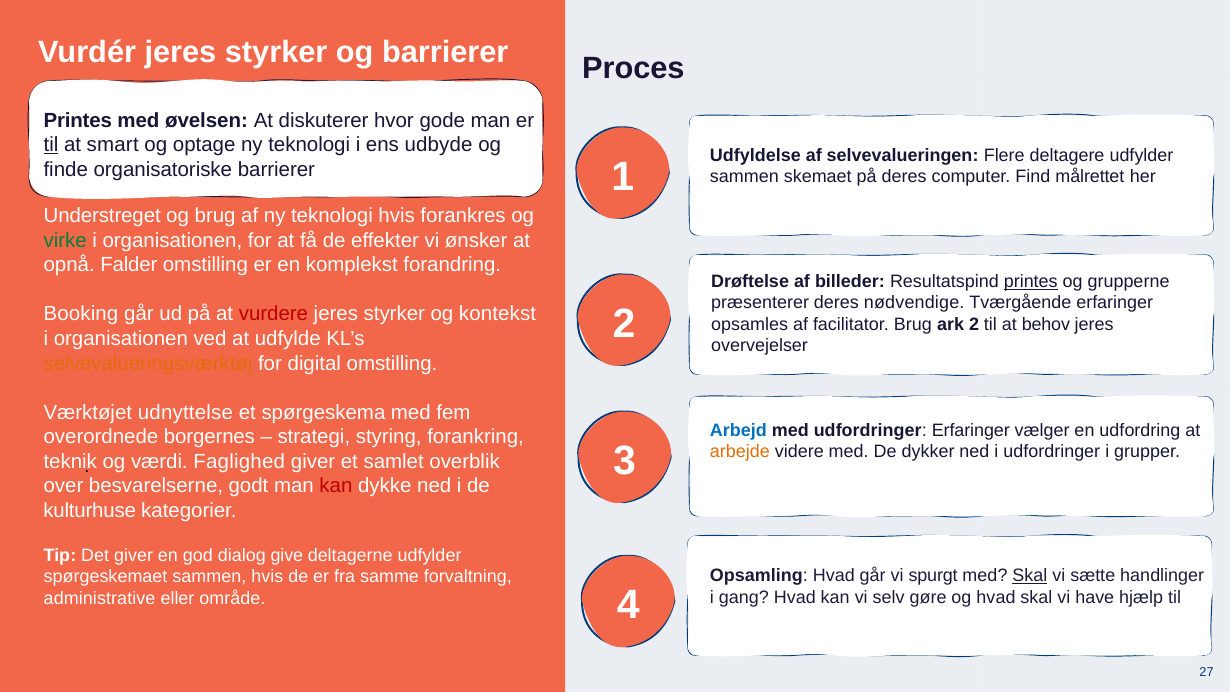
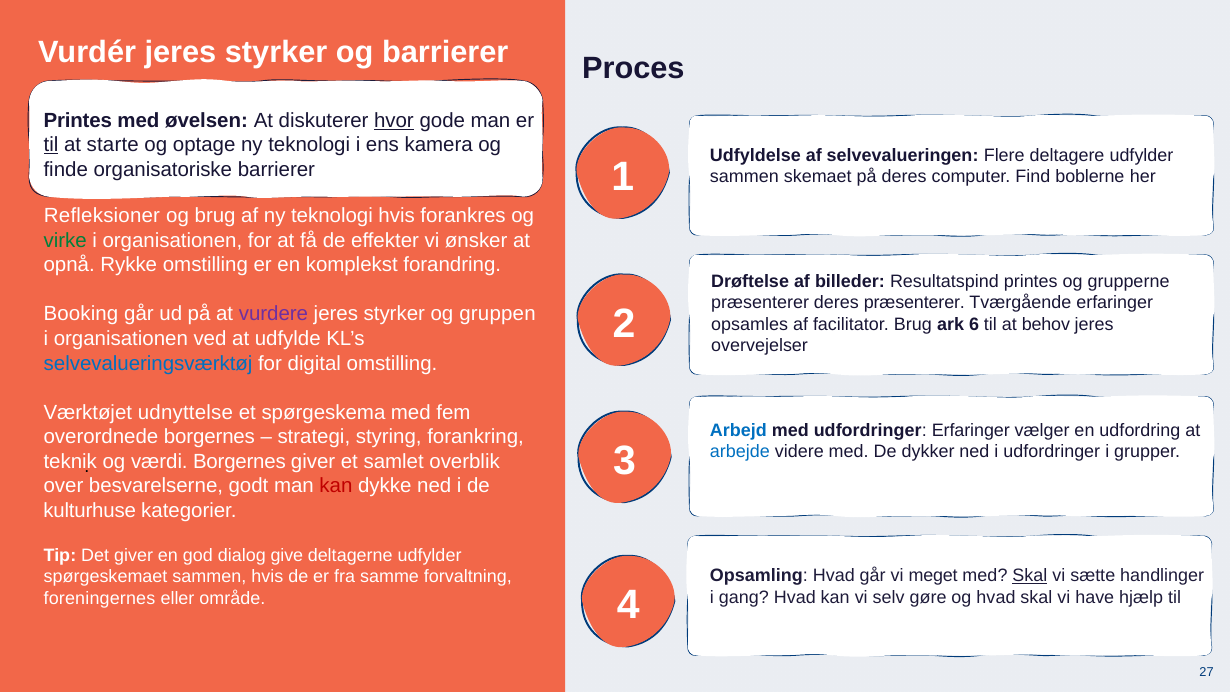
hvor underline: none -> present
smart: smart -> starte
udbyde: udbyde -> kamera
målrettet: målrettet -> boblerne
Understreget: Understreget -> Refleksioner
Falder: Falder -> Rykke
printes at (1031, 281) underline: present -> none
deres nødvendige: nødvendige -> præsenterer
vurdere colour: red -> purple
kontekst: kontekst -> gruppen
ark 2: 2 -> 6
selvevalueringsværktøj colour: orange -> blue
arbejde colour: orange -> blue
værdi Faglighed: Faglighed -> Borgernes
spurgt: spurgt -> meget
administrative: administrative -> foreningernes
